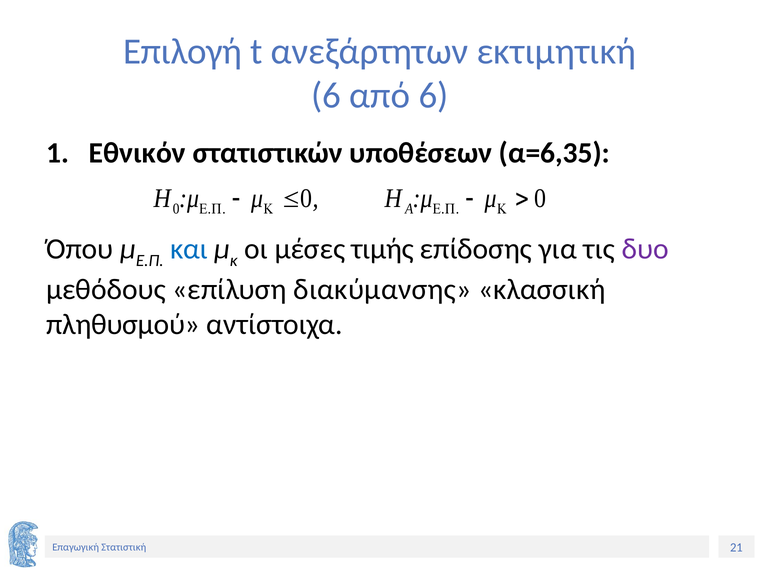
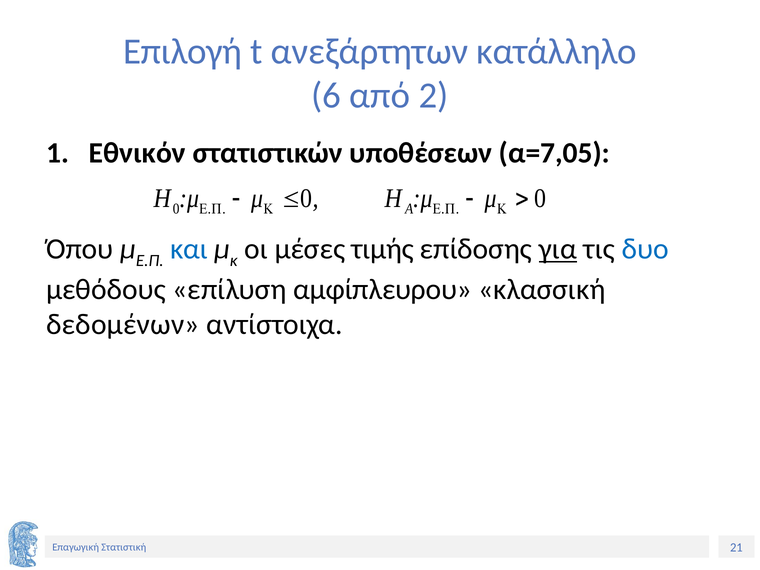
εκτιμητική: εκτιμητική -> κατάλληλο
από 6: 6 -> 2
α=6,35: α=6,35 -> α=7,05
για underline: none -> present
δυο colour: purple -> blue
διακύμανσης: διακύμανσης -> αμφίπλευρου
πληθυσμού: πληθυσμού -> δεδομένων
